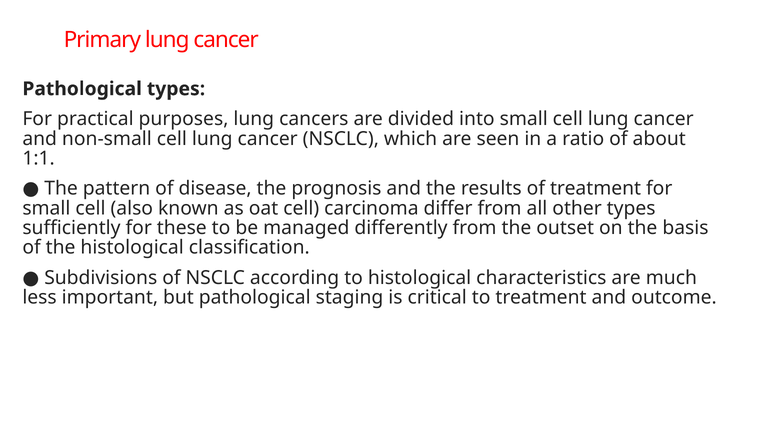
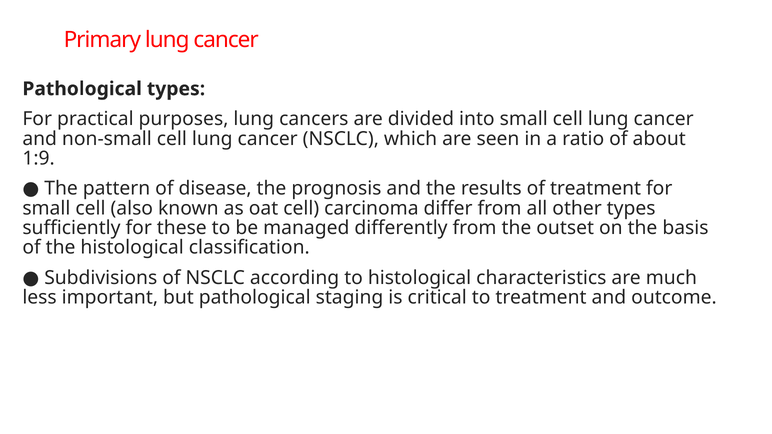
1:1: 1:1 -> 1:9
